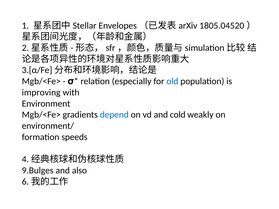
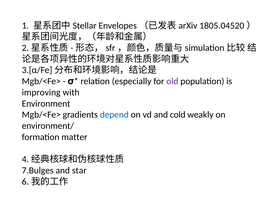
old colour: blue -> purple
speeds: speeds -> matter
9.Bulges: 9.Bulges -> 7.Bulges
also: also -> star
